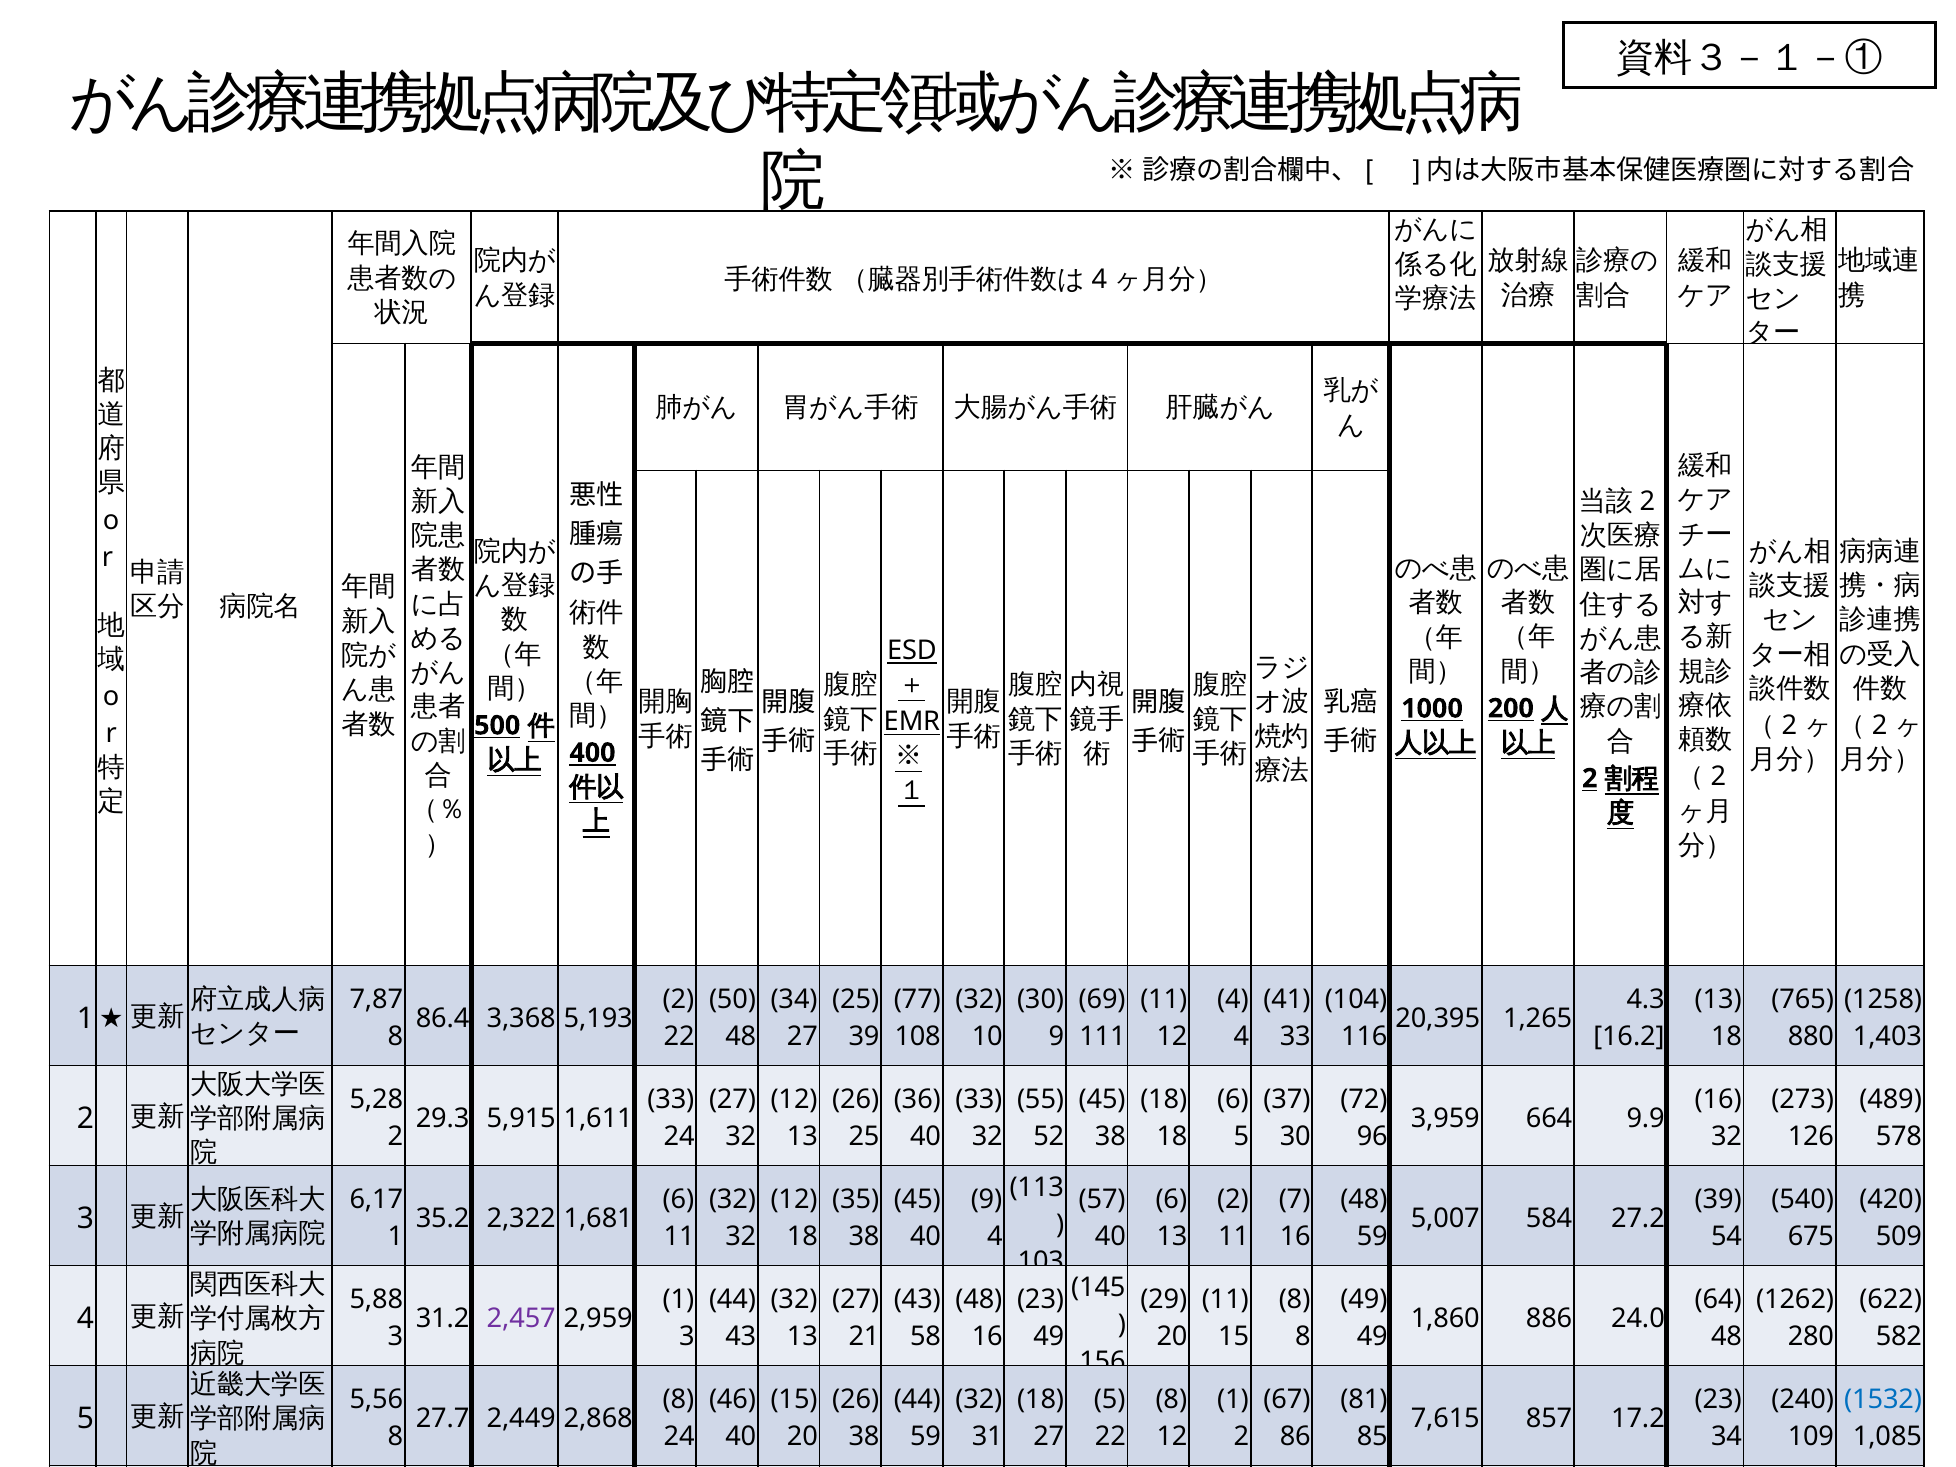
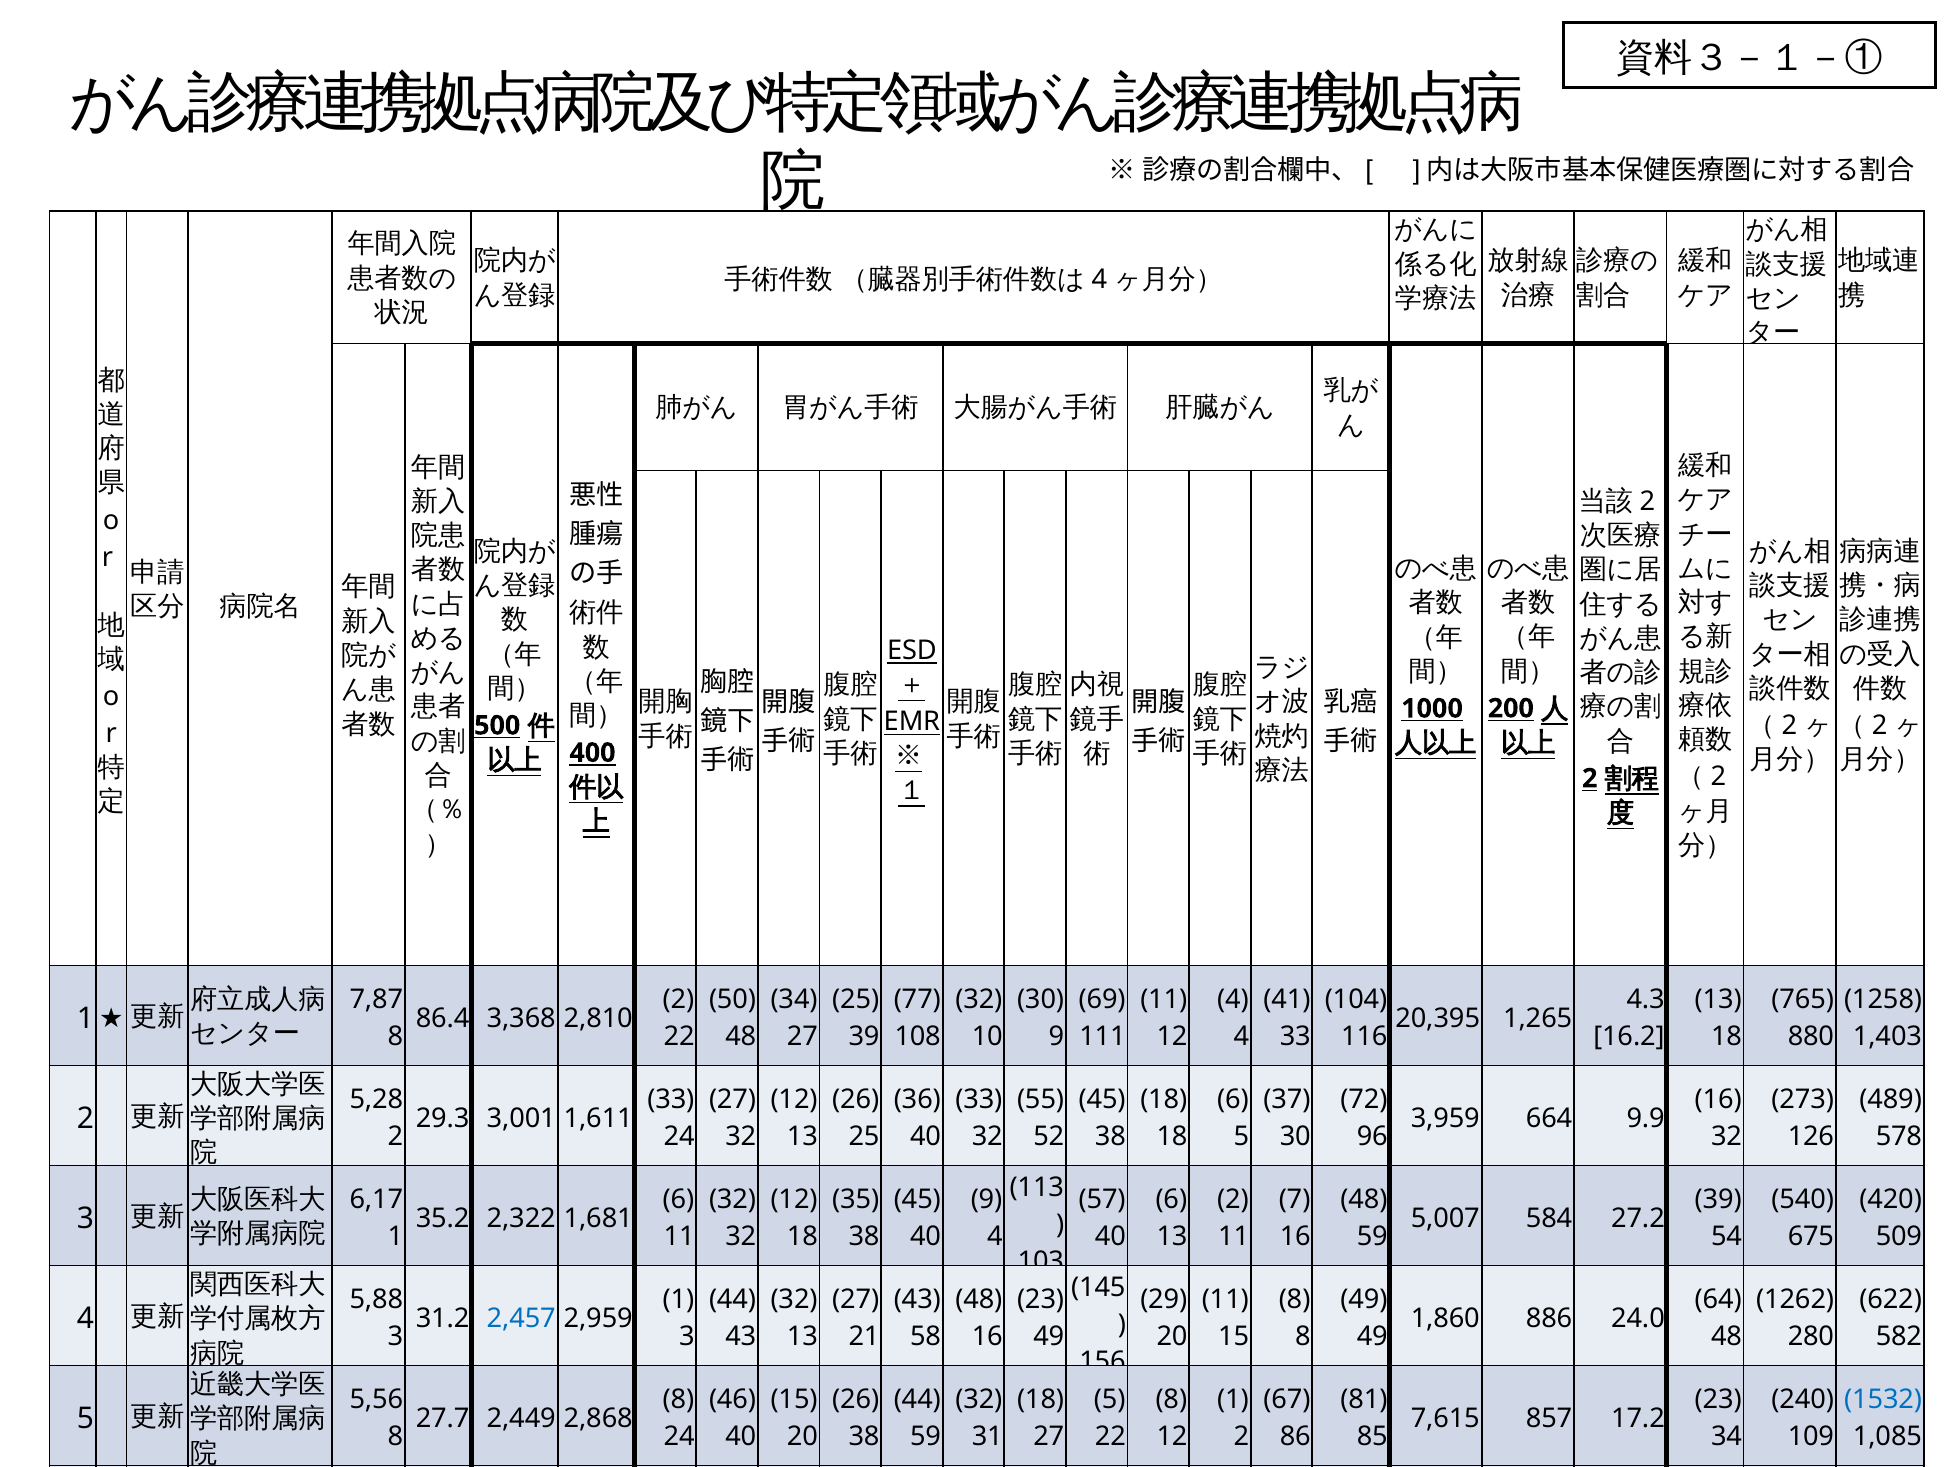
5,193: 5,193 -> 2,810
5,915: 5,915 -> 3,001
2,457 colour: purple -> blue
